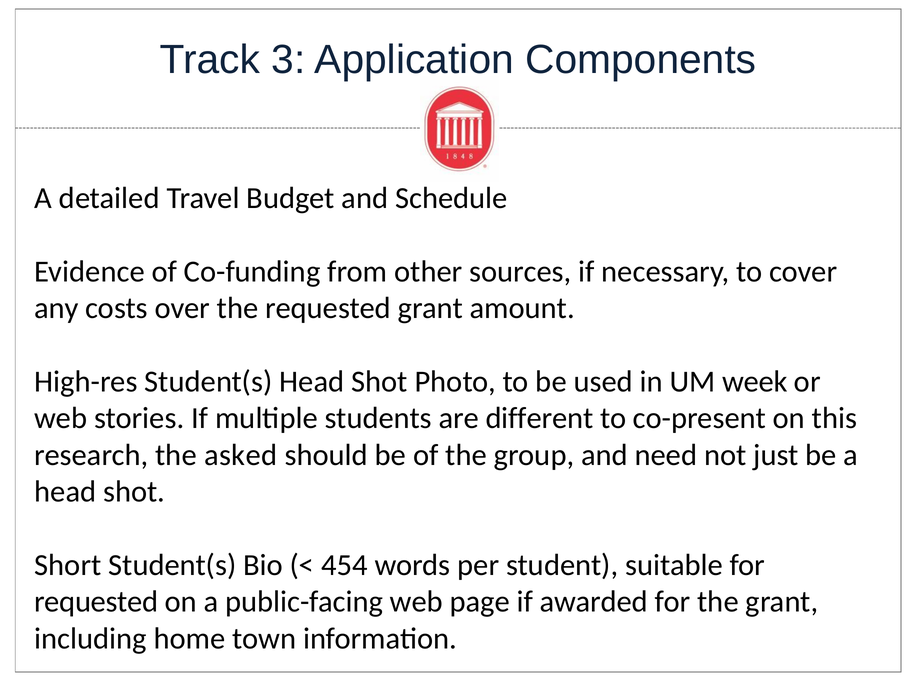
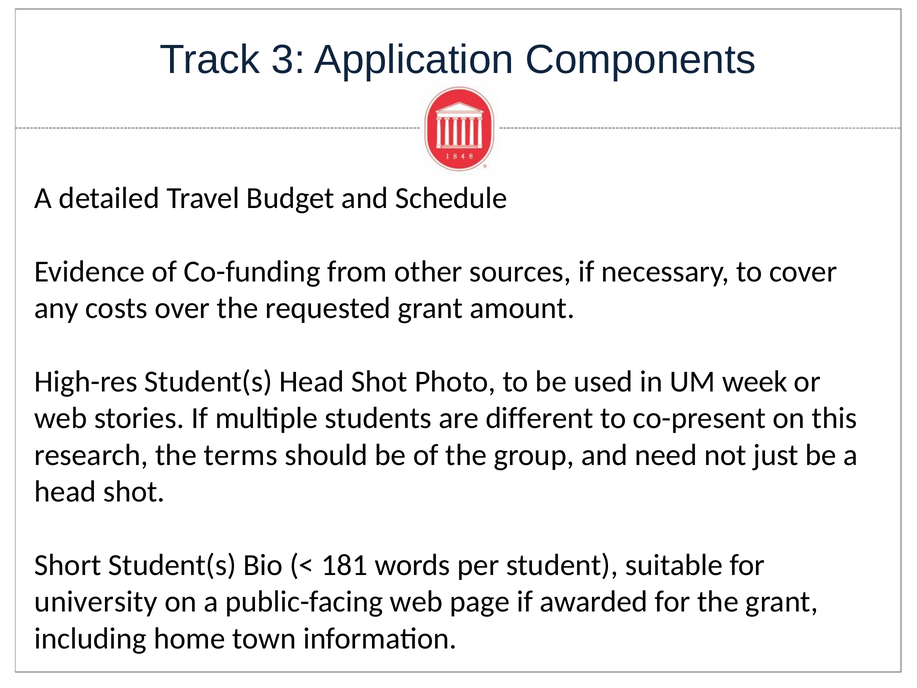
asked: asked -> terms
454: 454 -> 181
requested at (96, 602): requested -> university
